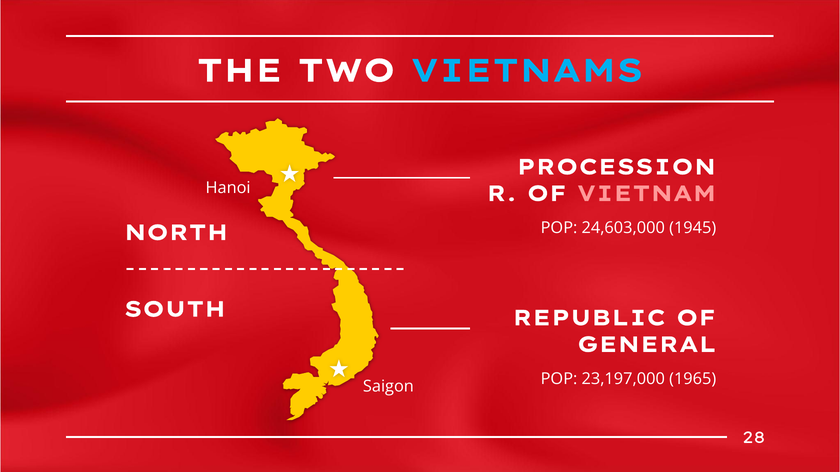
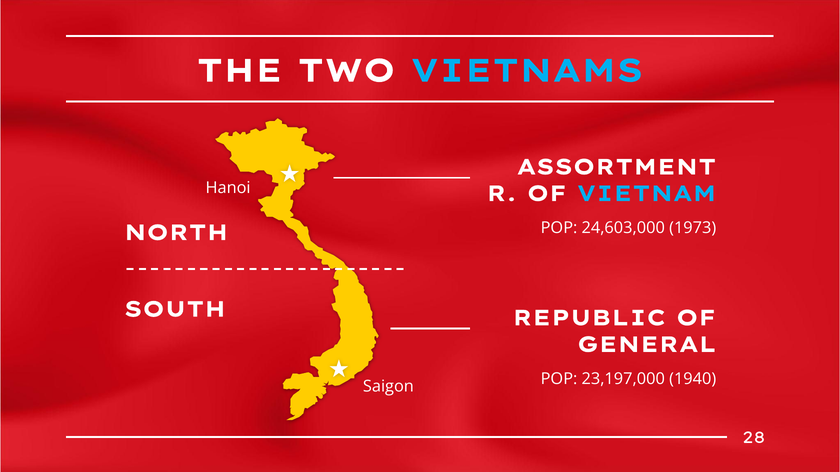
PROCESSION: PROCESSION -> ASSORTMENT
VIETNAM colour: pink -> light blue
1945: 1945 -> 1973
1965: 1965 -> 1940
